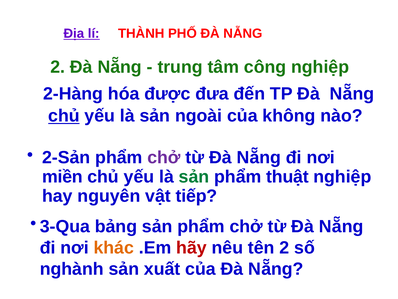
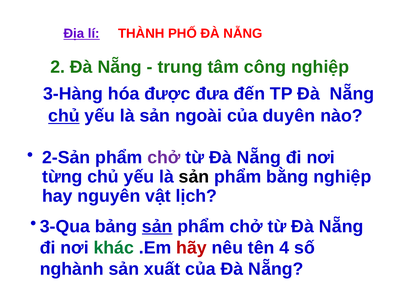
2-Hàng: 2-Hàng -> 3-Hàng
không: không -> duyên
miền: miền -> từng
sản at (194, 176) colour: green -> black
thuật: thuật -> bằng
tiếp: tiếp -> lịch
sản at (157, 226) underline: none -> present
khác colour: orange -> green
tên 2: 2 -> 4
